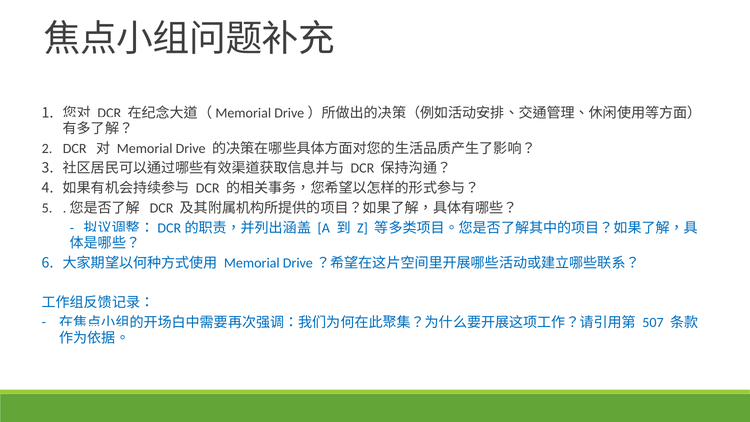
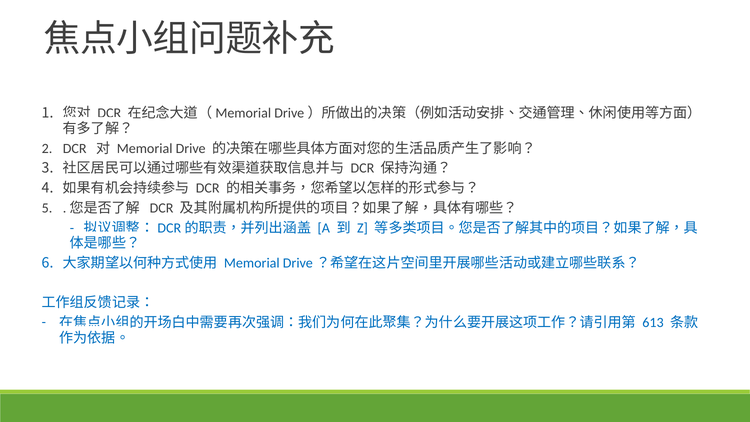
507: 507 -> 613
